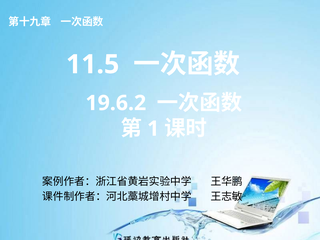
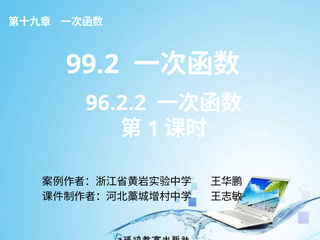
11.5: 11.5 -> 99.2
19.6.2: 19.6.2 -> 96.2.2
